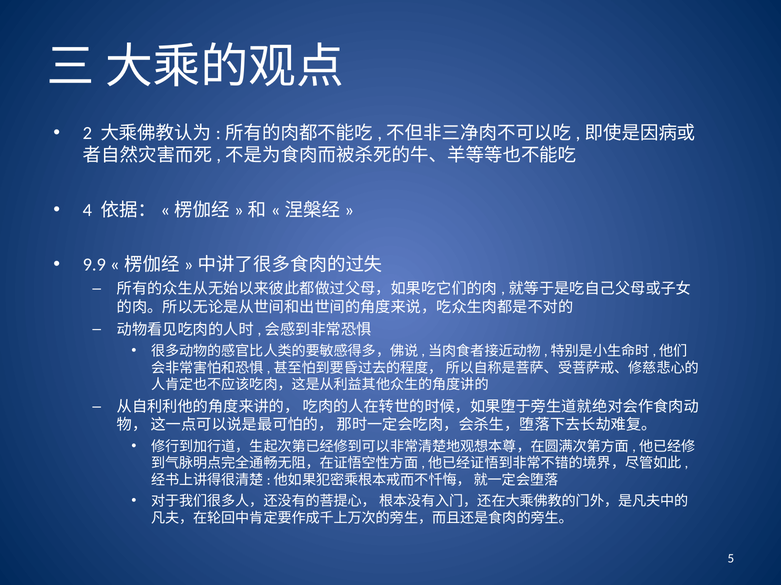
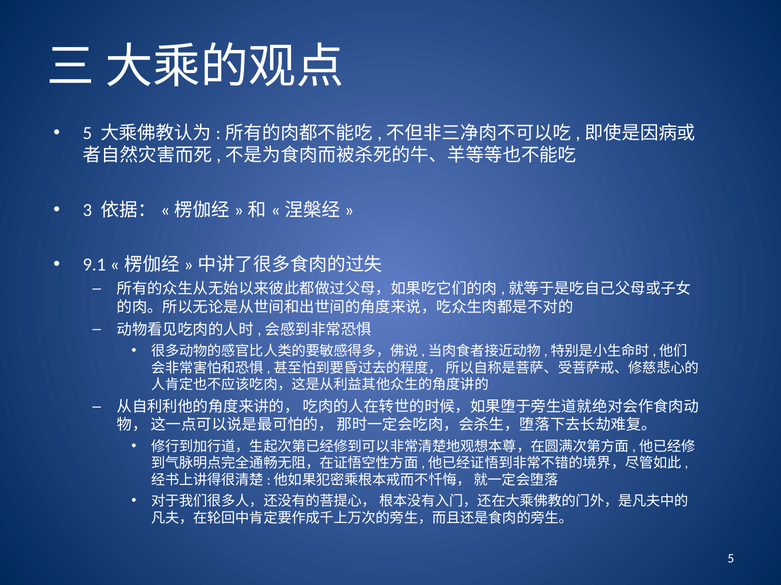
2 at (87, 133): 2 -> 5
4: 4 -> 3
9.9: 9.9 -> 9.1
